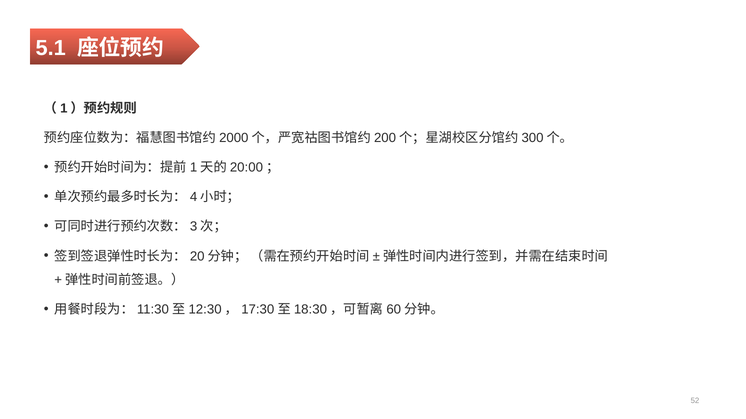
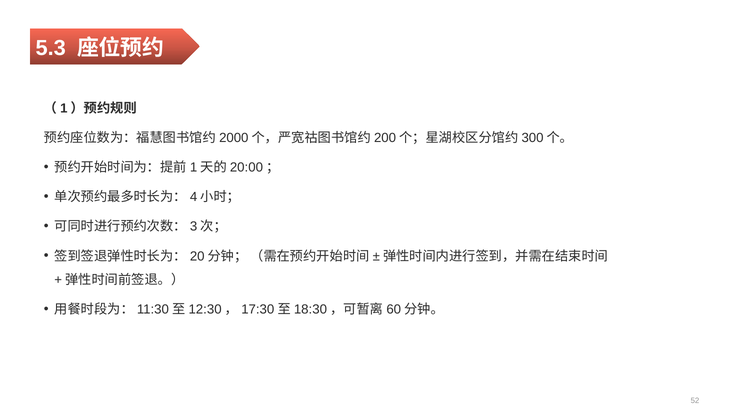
5.1: 5.1 -> 5.3
